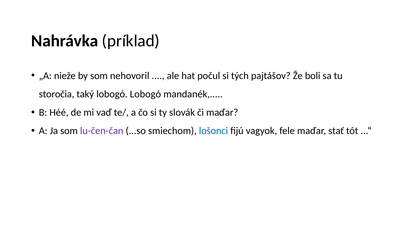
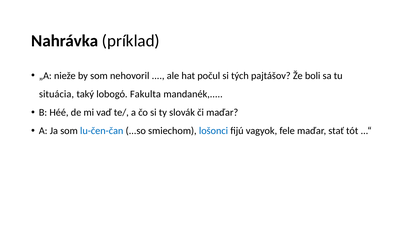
storočia: storočia -> situácia
lobogó Lobogó: Lobogó -> Fakulta
lu-čen-čan colour: purple -> blue
